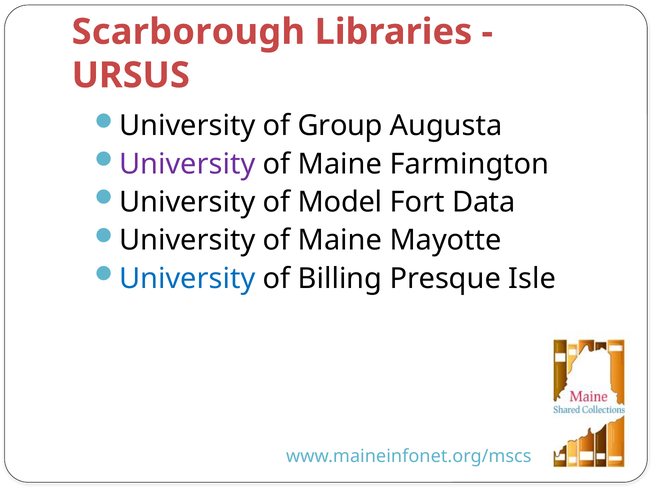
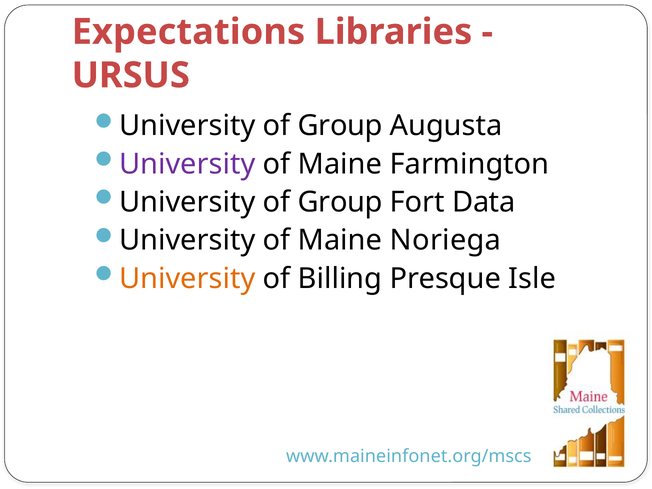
Scarborough: Scarborough -> Expectations
Model at (340, 202): Model -> Group
Mayotte: Mayotte -> Noriega
University at (187, 278) colour: blue -> orange
